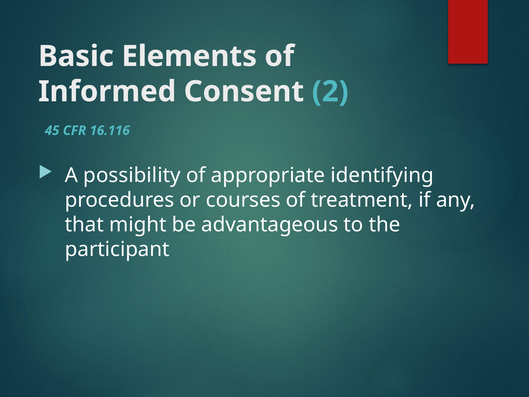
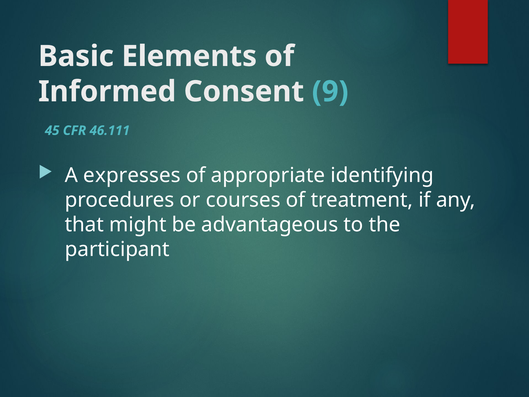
2: 2 -> 9
16.116: 16.116 -> 46.111
possibility: possibility -> expresses
